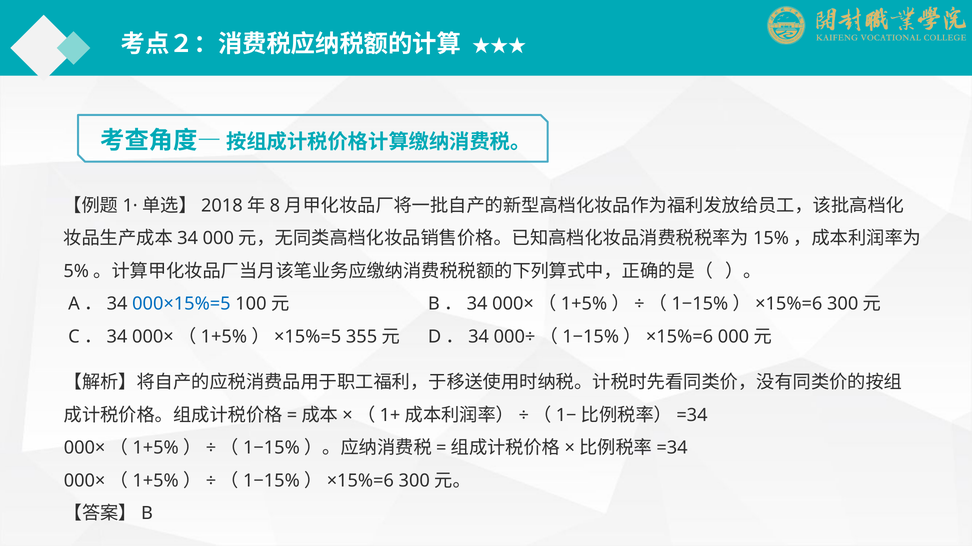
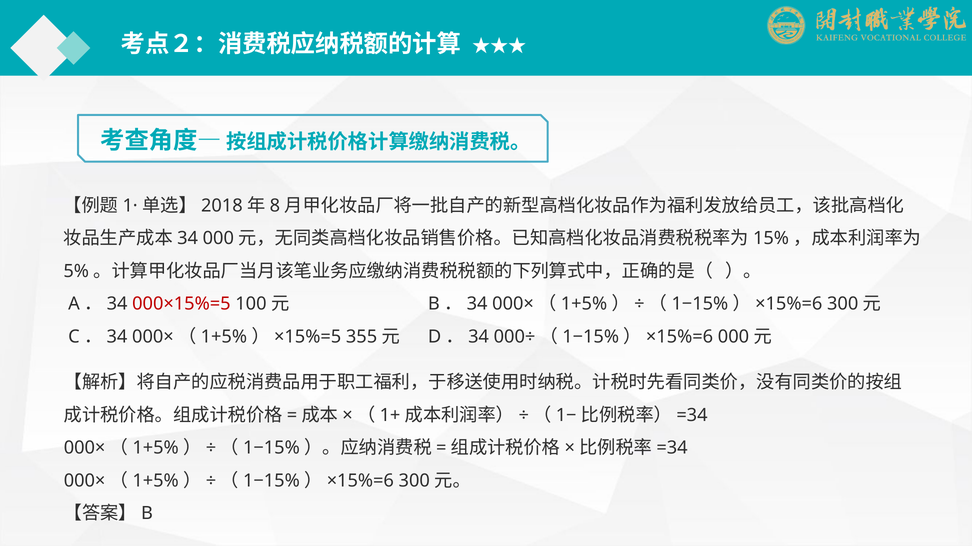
000×15%=5 colour: blue -> red
